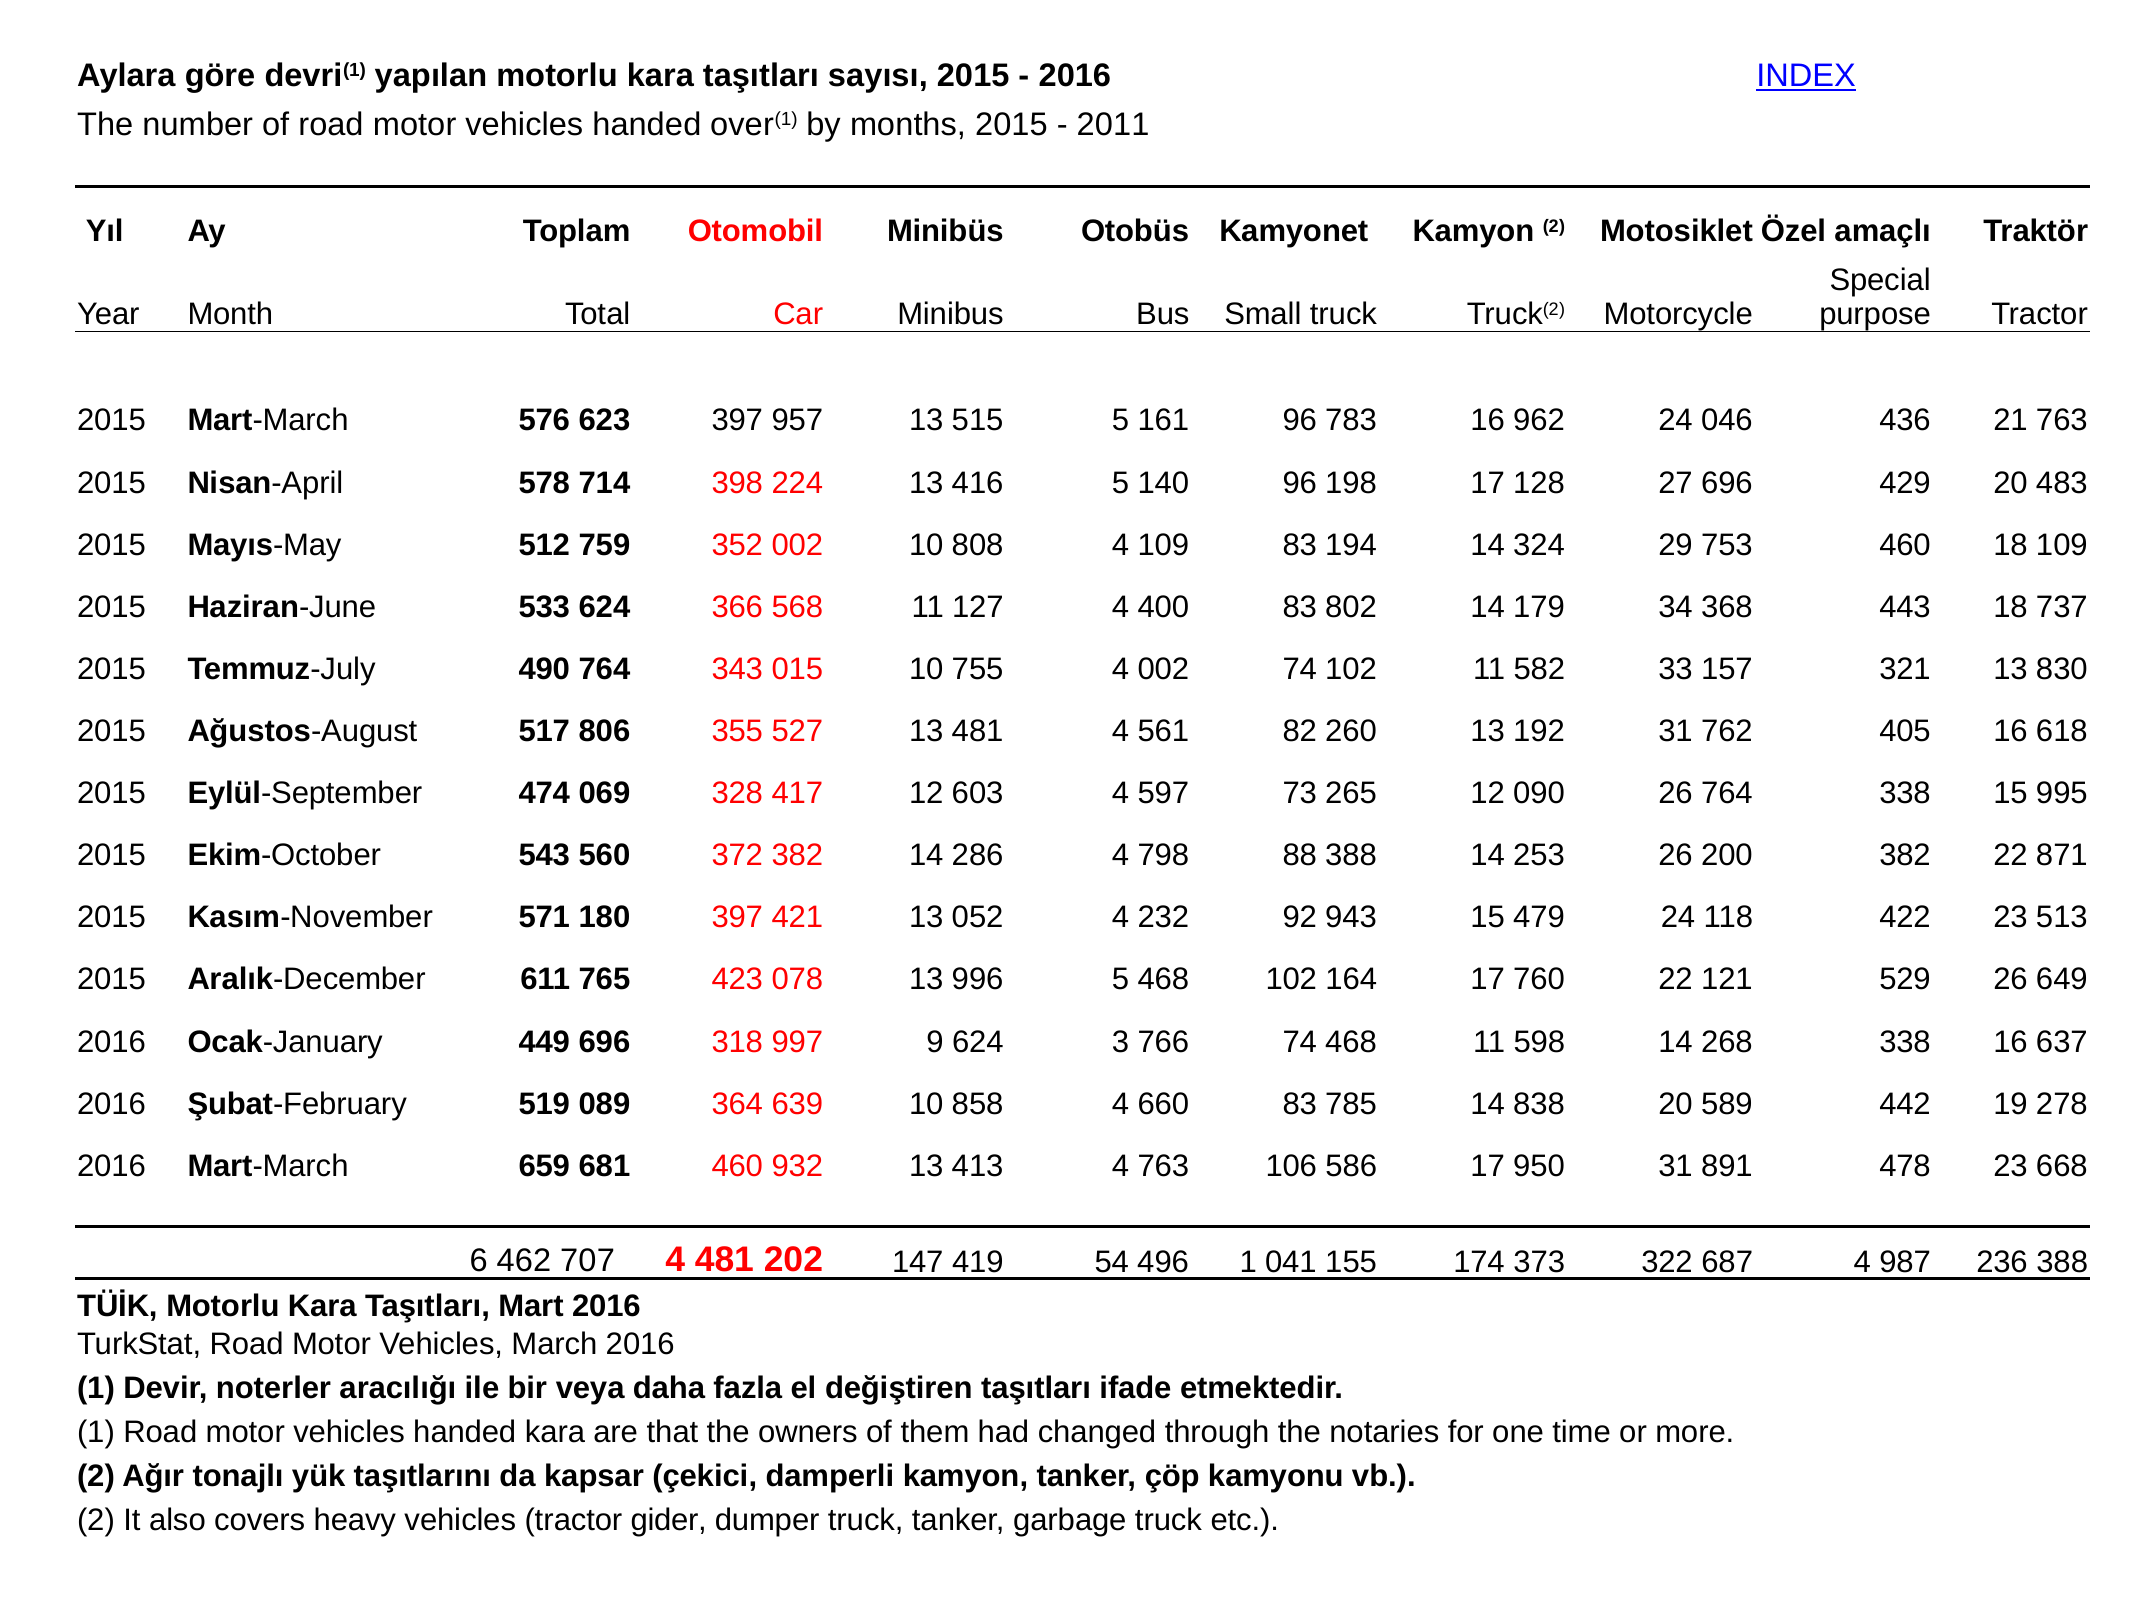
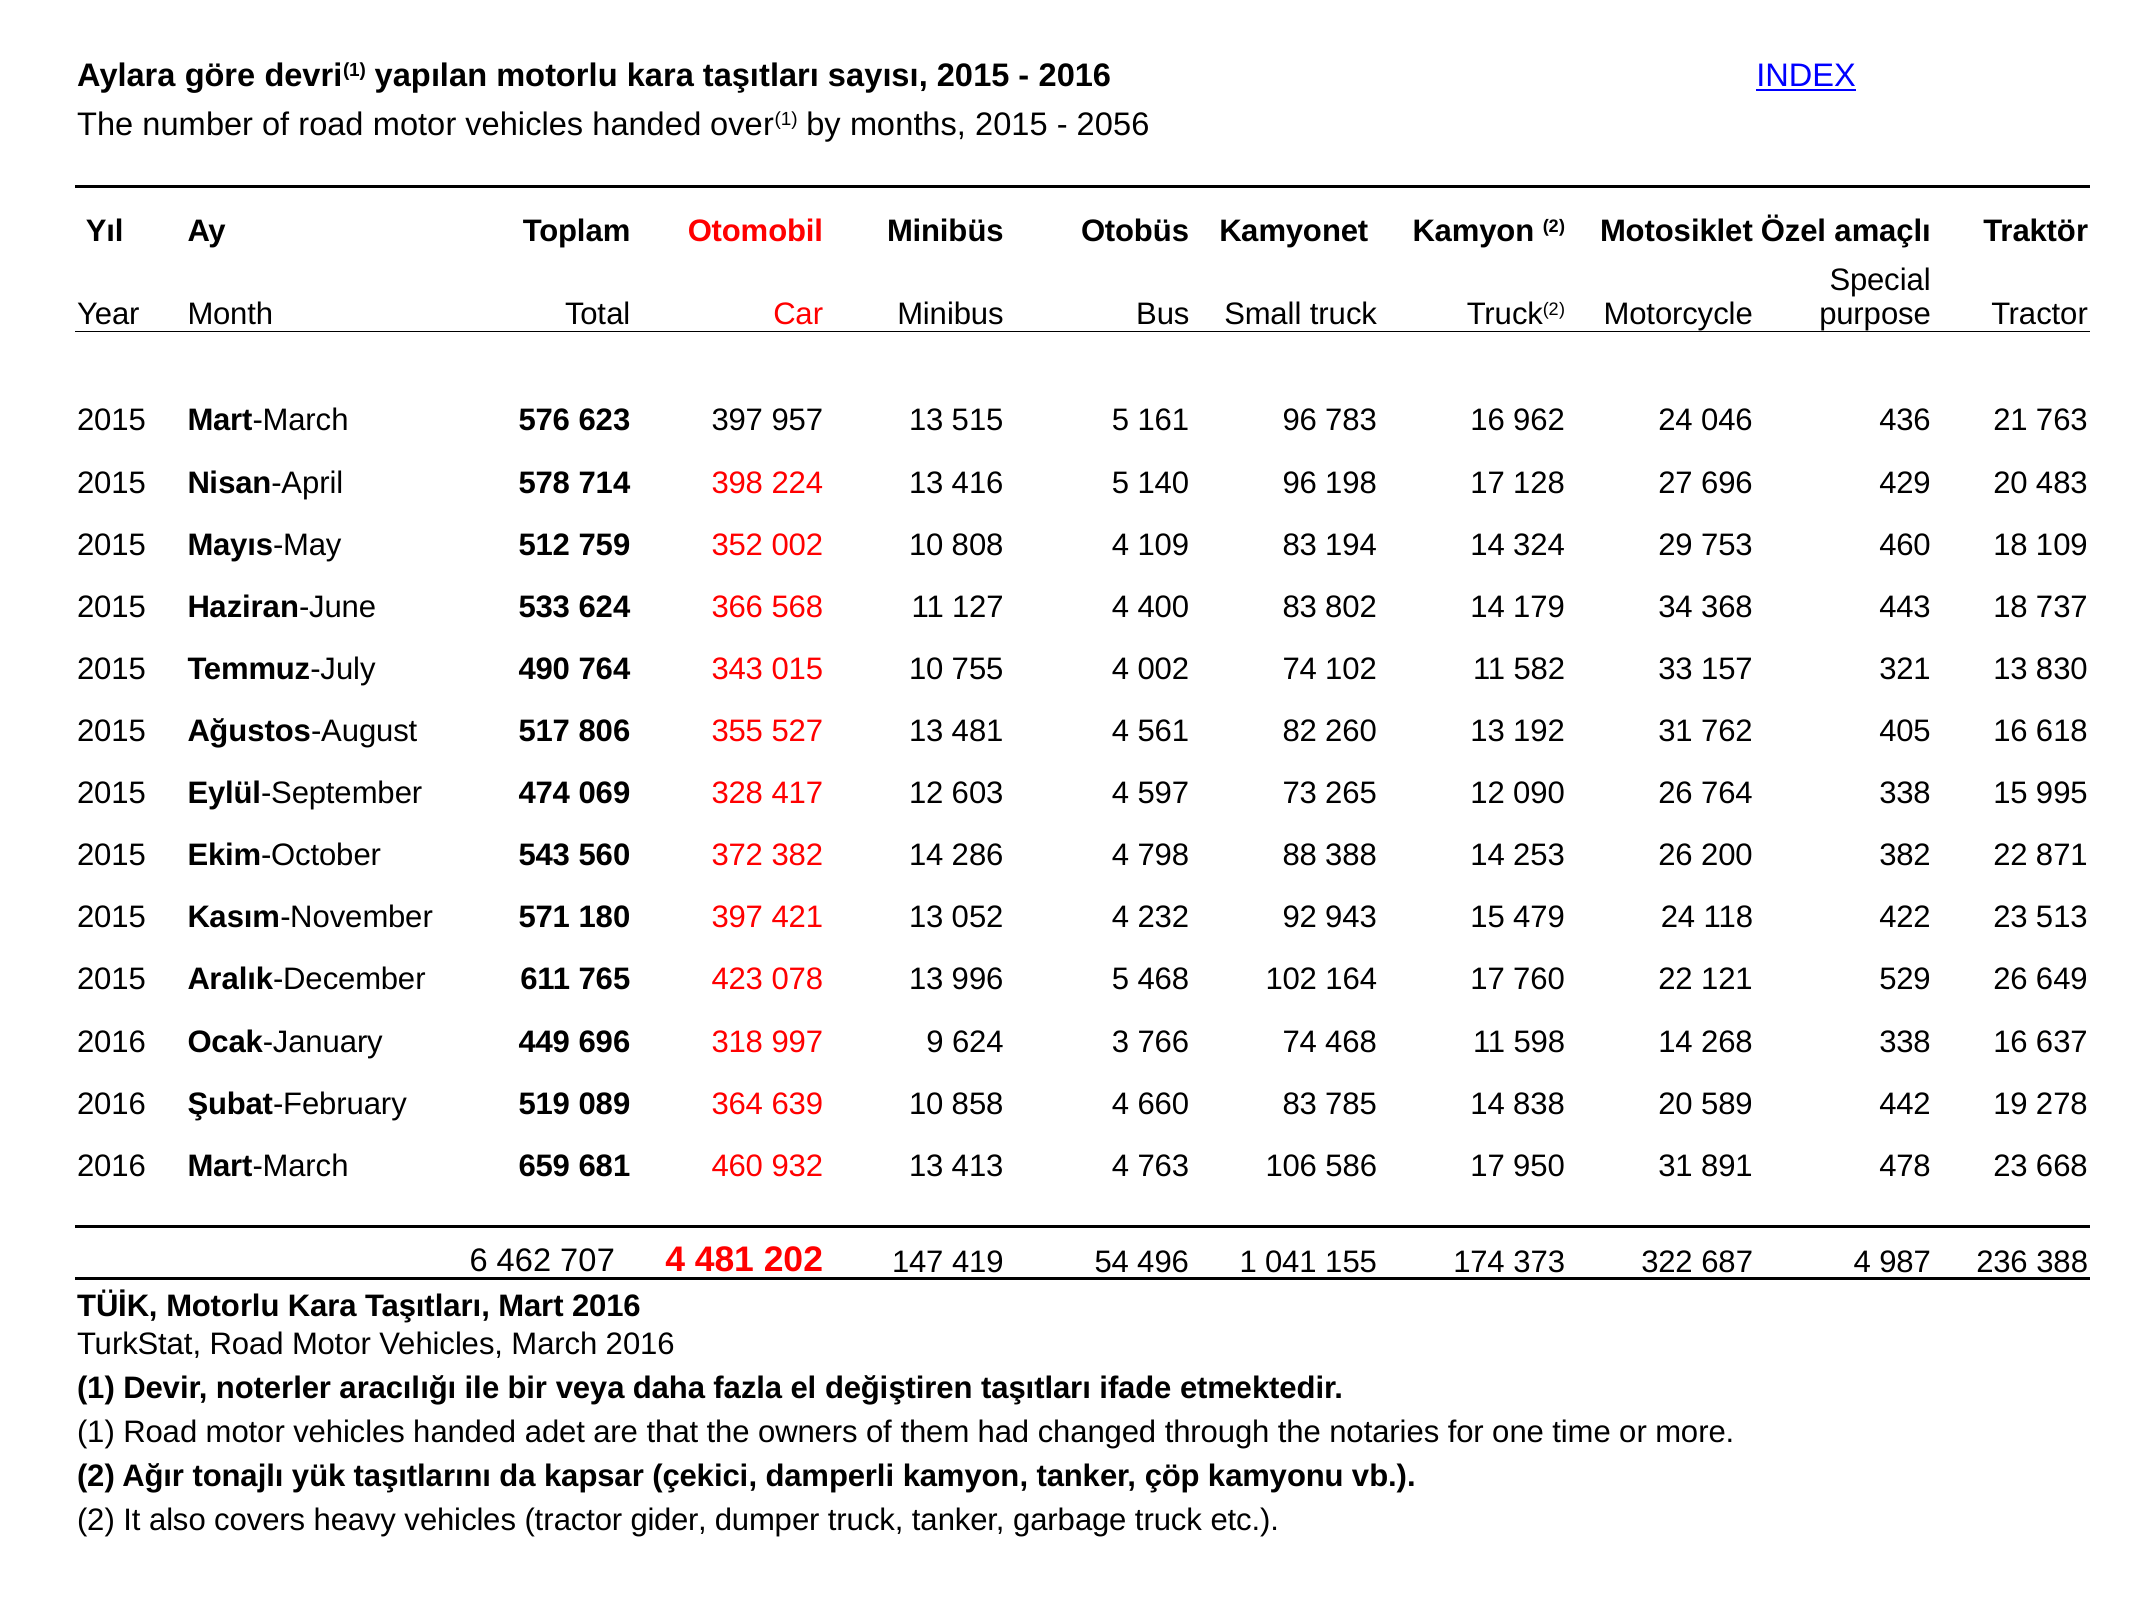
2011: 2011 -> 2056
handed kara: kara -> adet
